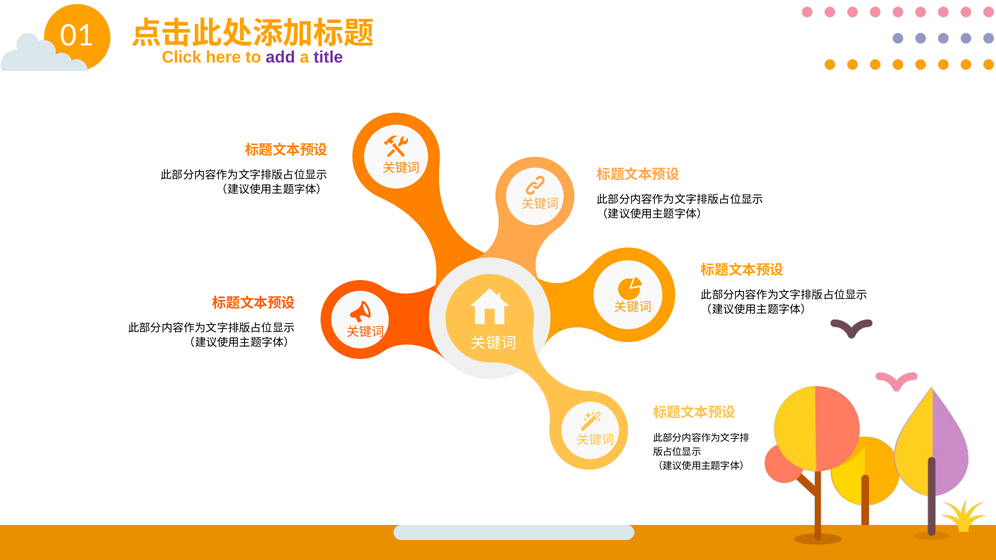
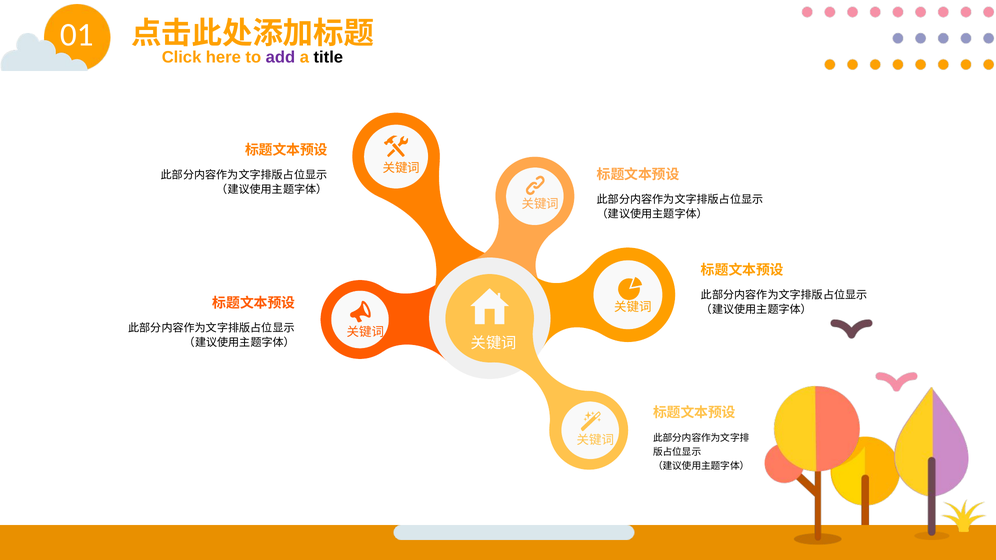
title colour: purple -> black
